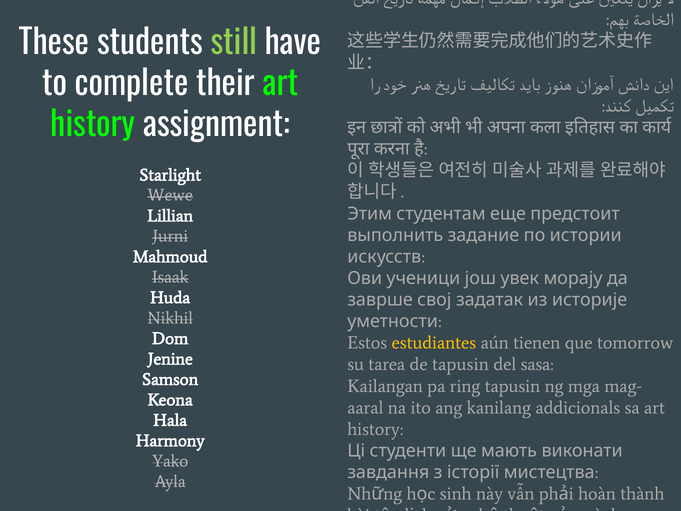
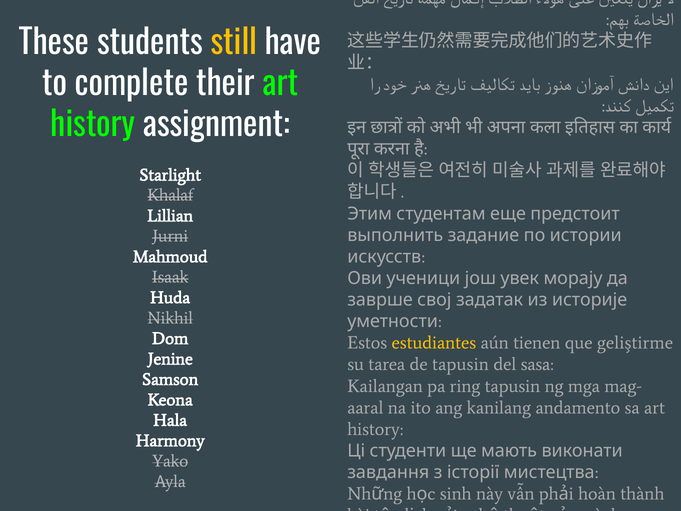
still colour: light green -> yellow
Wewe: Wewe -> Khalaf
tomorrow: tomorrow -> geliştirme
addicionals: addicionals -> andamento
